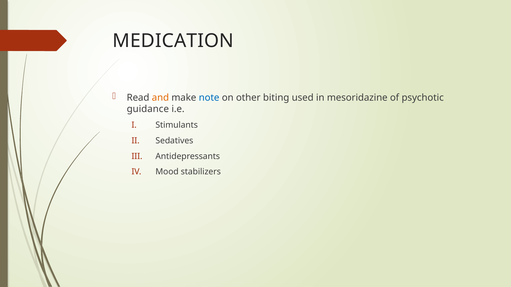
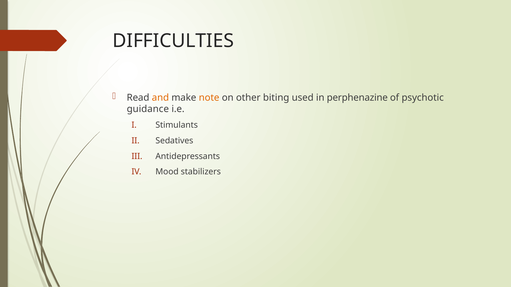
MEDICATION: MEDICATION -> DIFFICULTIES
note colour: blue -> orange
mesoridazine: mesoridazine -> perphenazine
